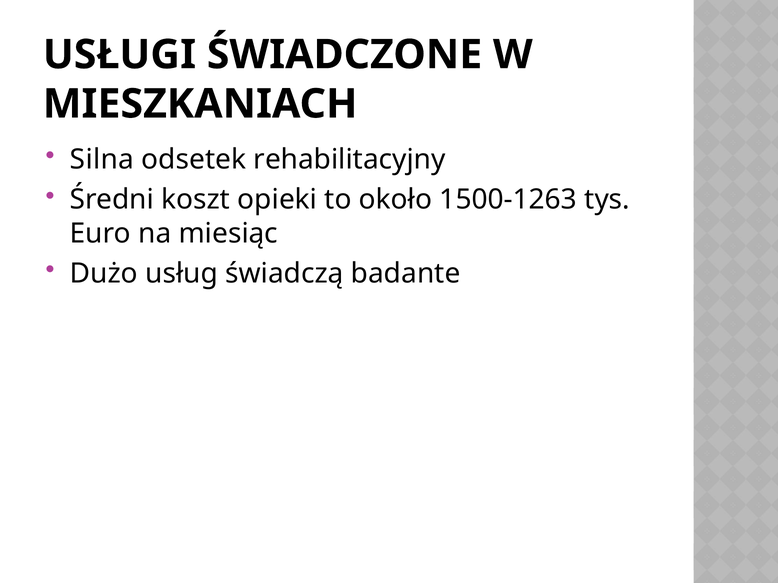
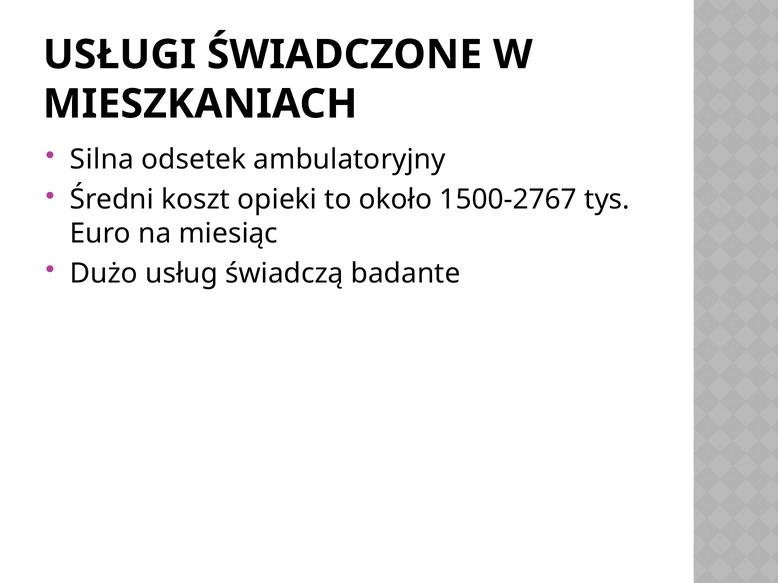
rehabilitacyjny: rehabilitacyjny -> ambulatoryjny
1500-1263: 1500-1263 -> 1500-2767
